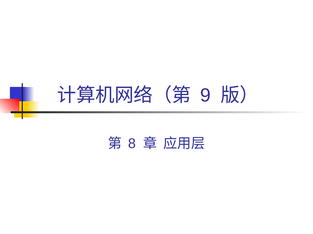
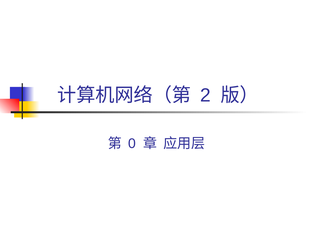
9: 9 -> 2
8: 8 -> 0
